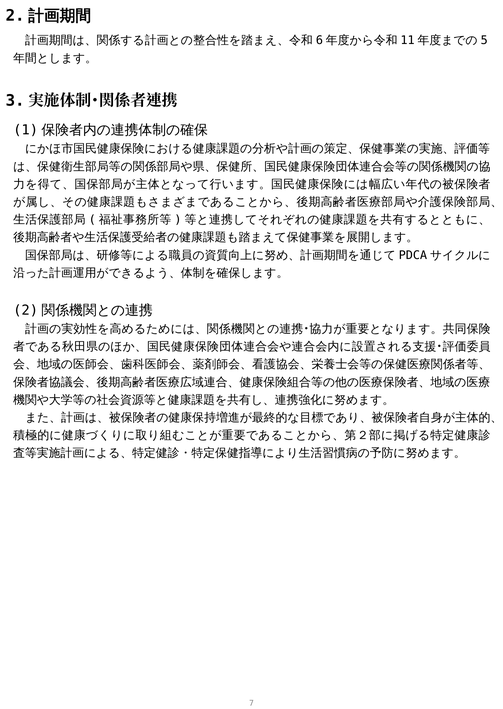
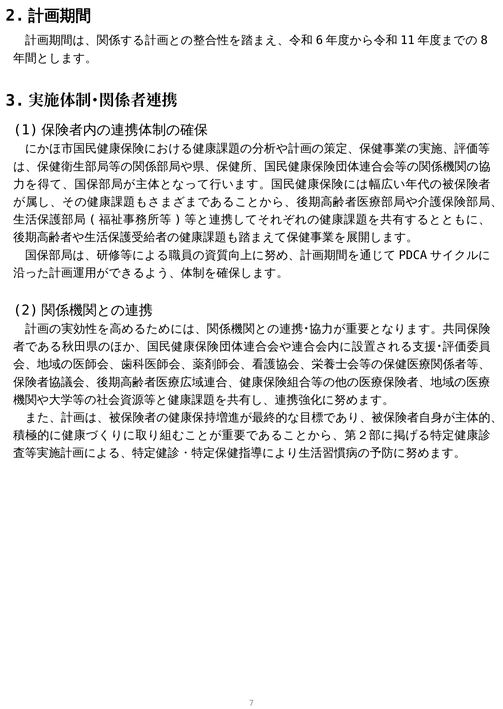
5: 5 -> 8
